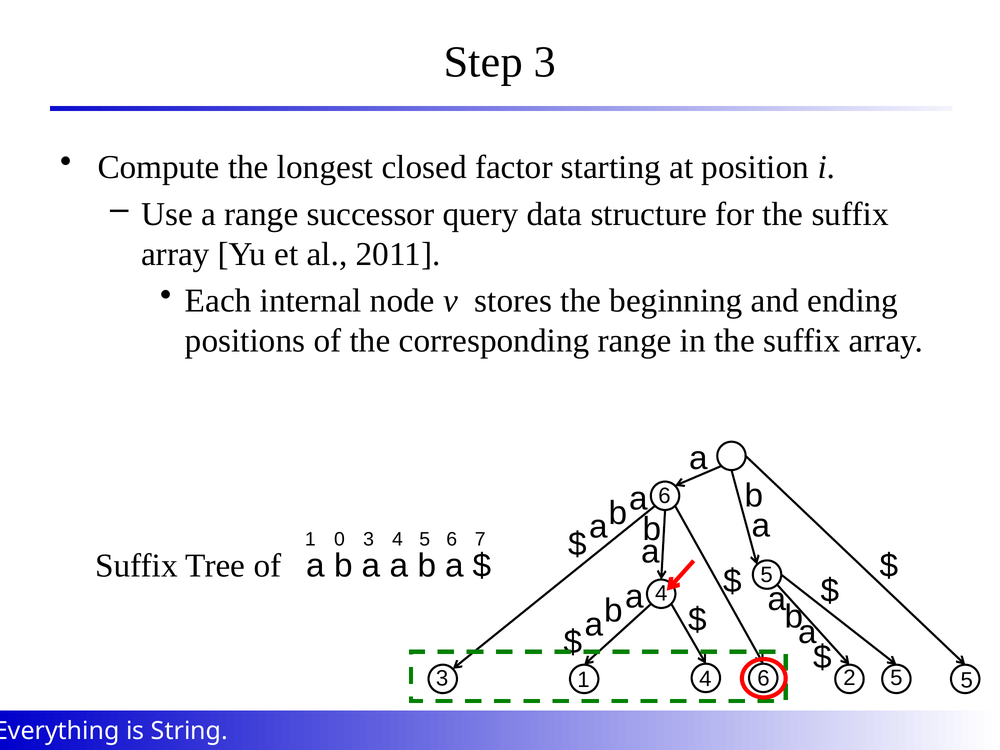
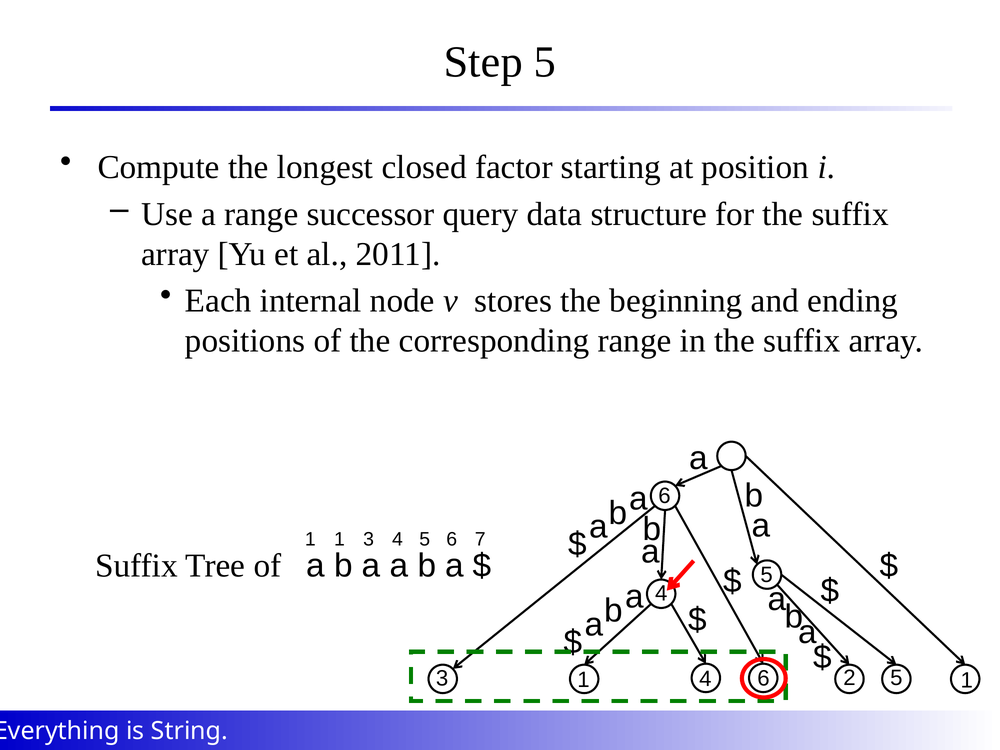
Step 3: 3 -> 5
1 0: 0 -> 1
5 at (967, 680): 5 -> 1
